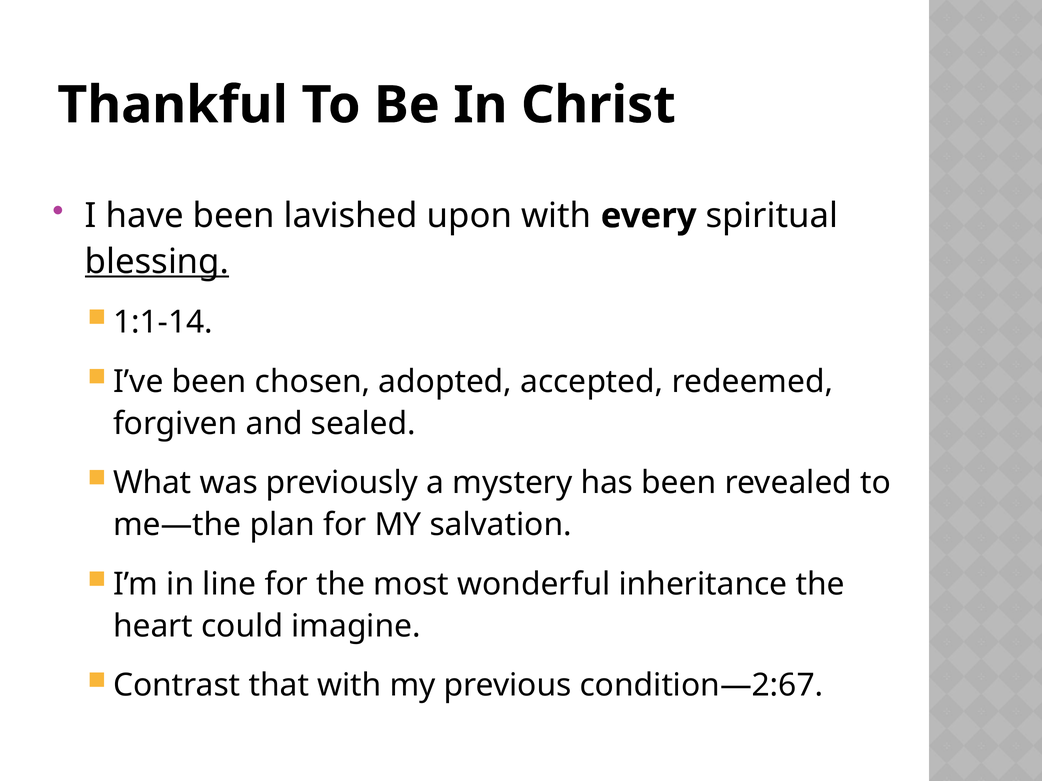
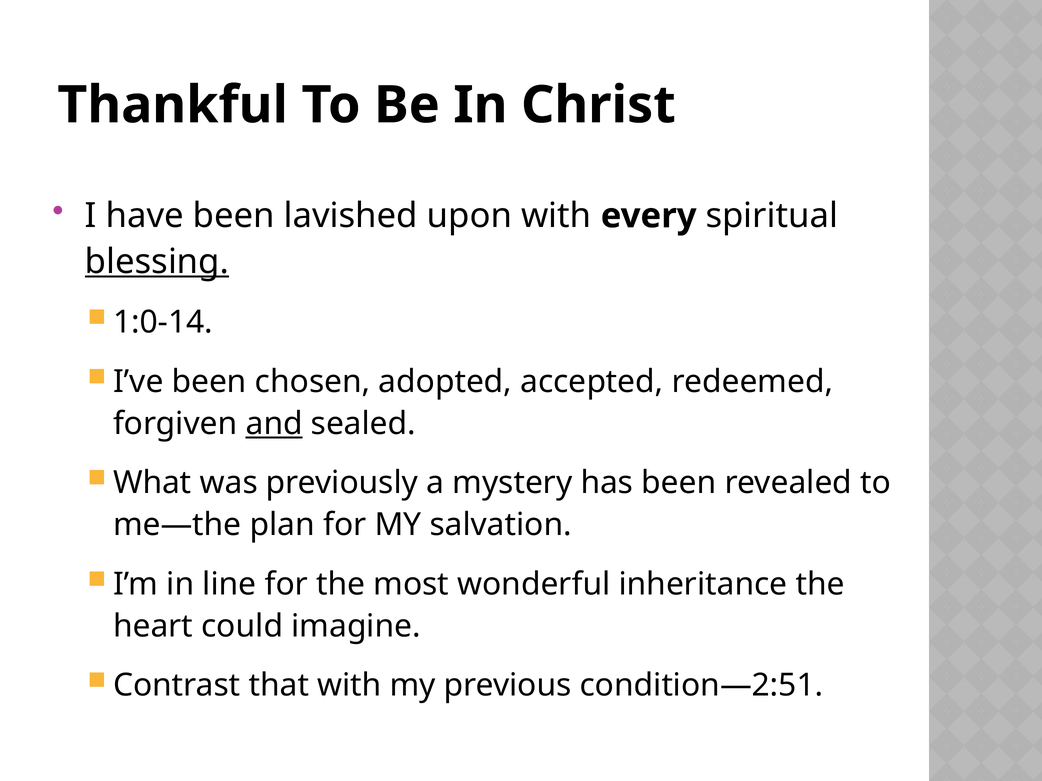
1:1-14: 1:1-14 -> 1:0-14
and underline: none -> present
condition—2:67: condition—2:67 -> condition—2:51
